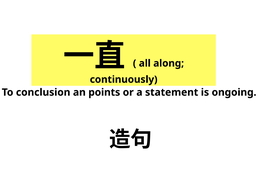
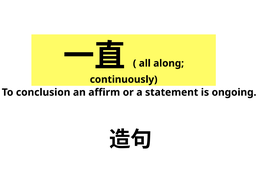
points: points -> affirm
